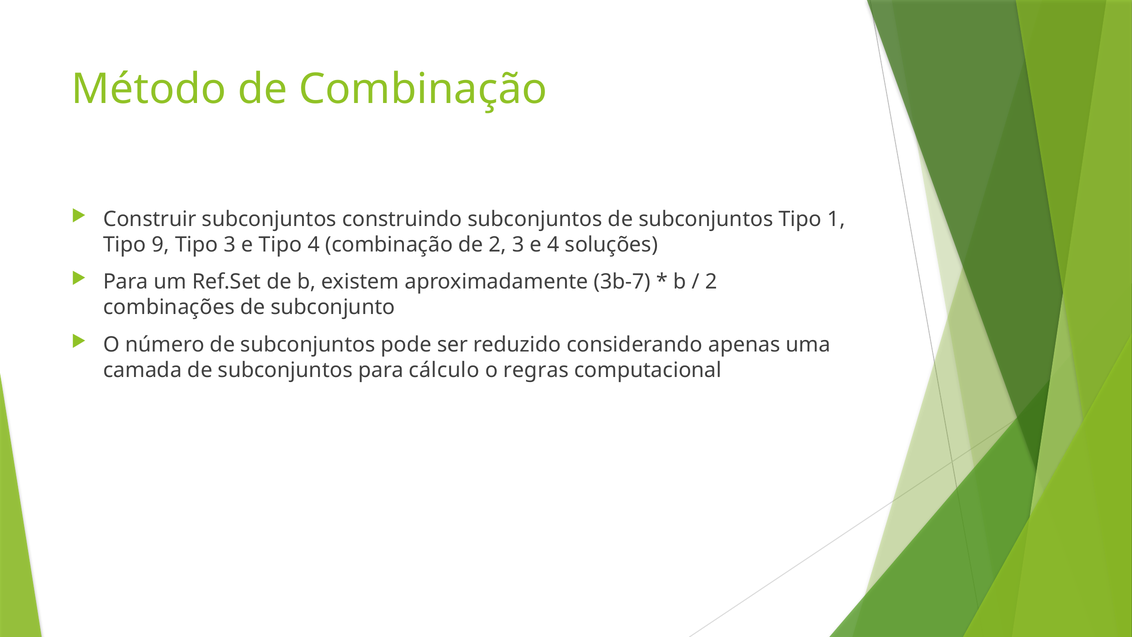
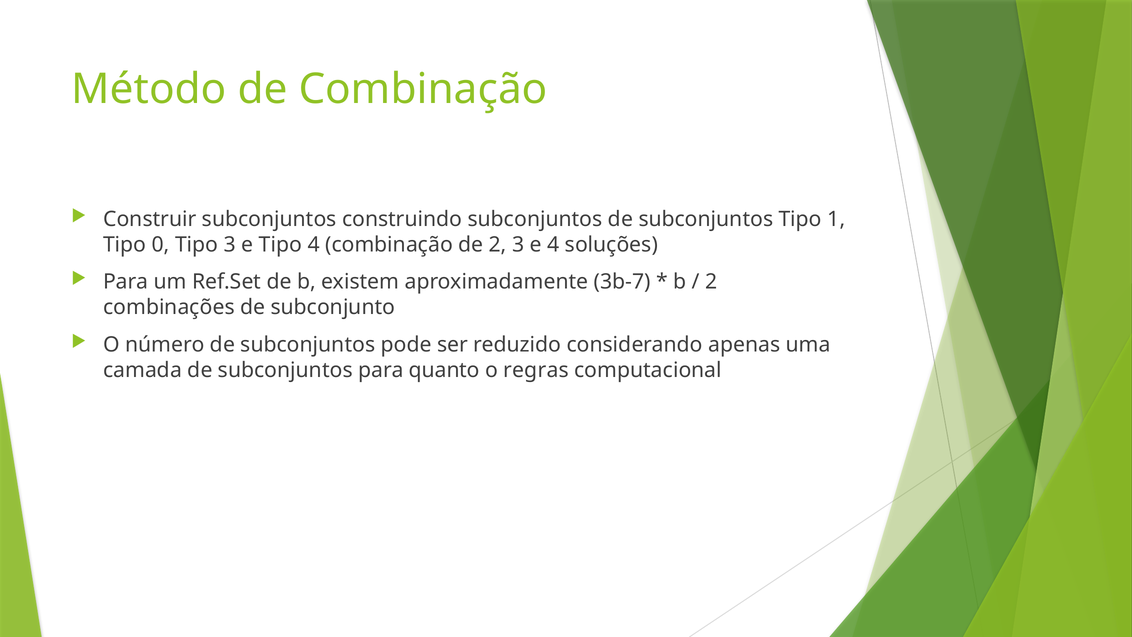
9: 9 -> 0
cálculo: cálculo -> quanto
